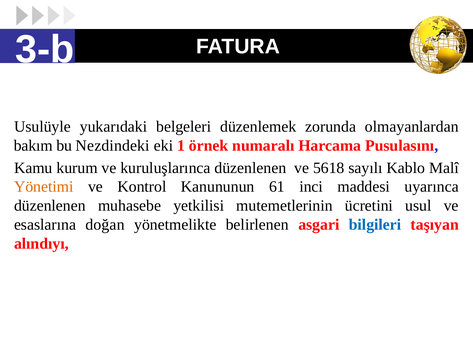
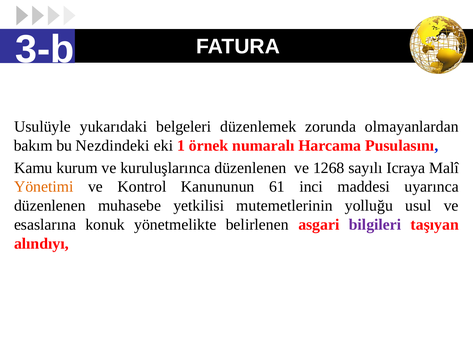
5618: 5618 -> 1268
Kablo: Kablo -> Icraya
ücretini: ücretini -> yolluğu
doğan: doğan -> konuk
bilgileri colour: blue -> purple
